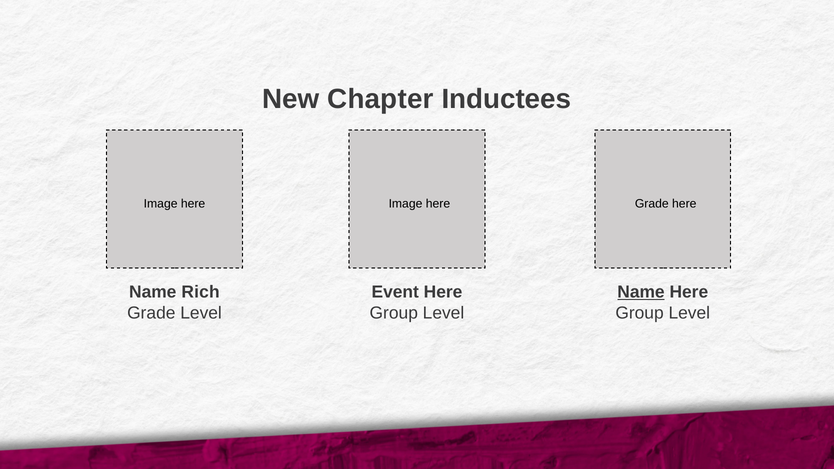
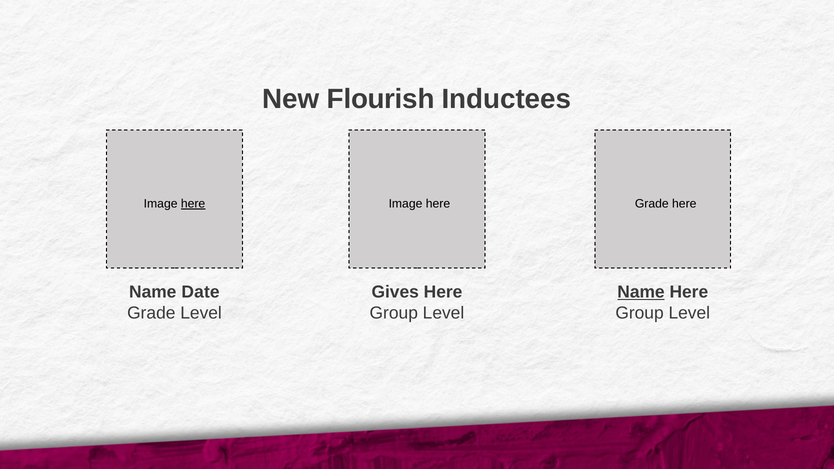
Chapter: Chapter -> Flourish
here at (193, 204) underline: none -> present
Rich: Rich -> Date
Event: Event -> Gives
